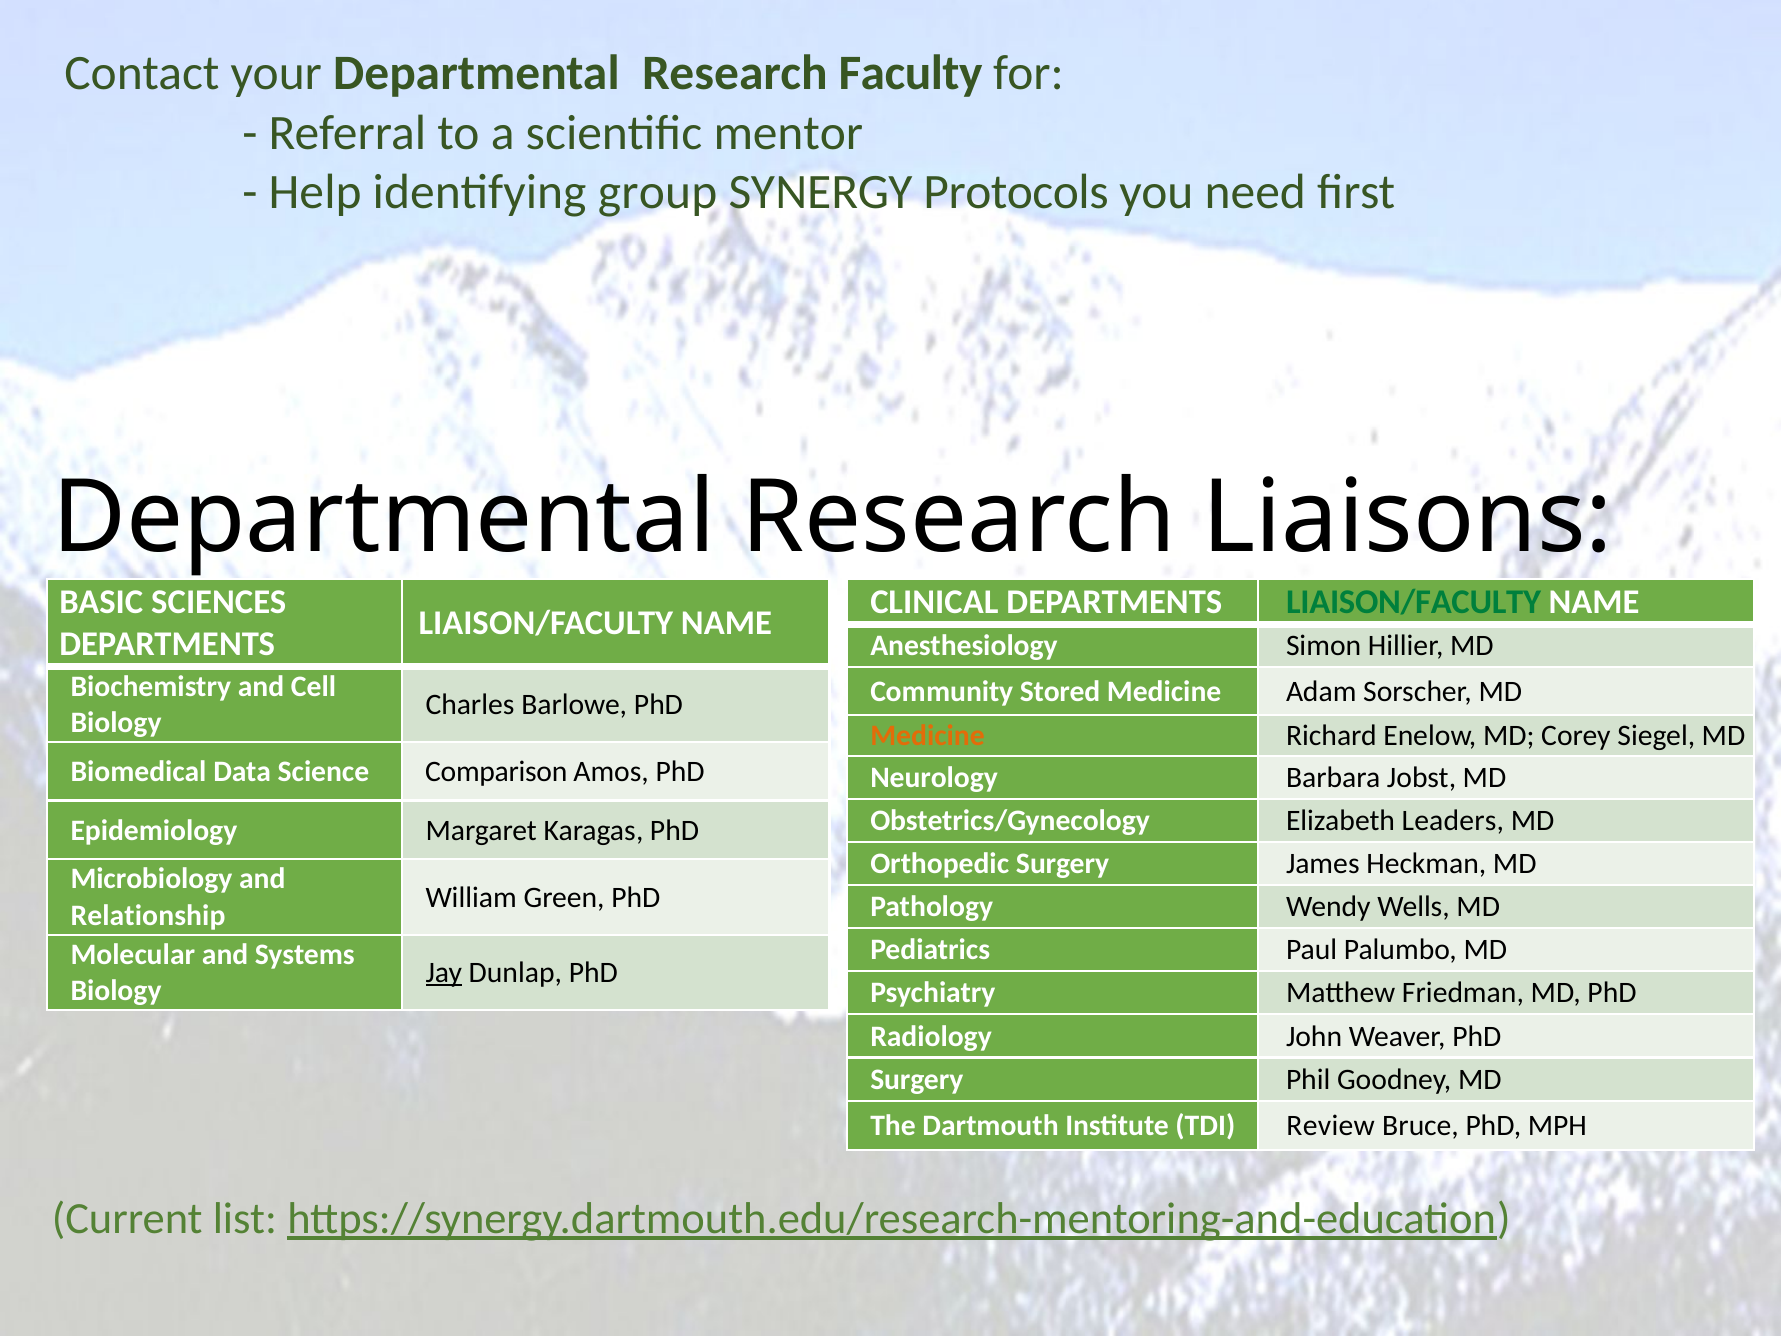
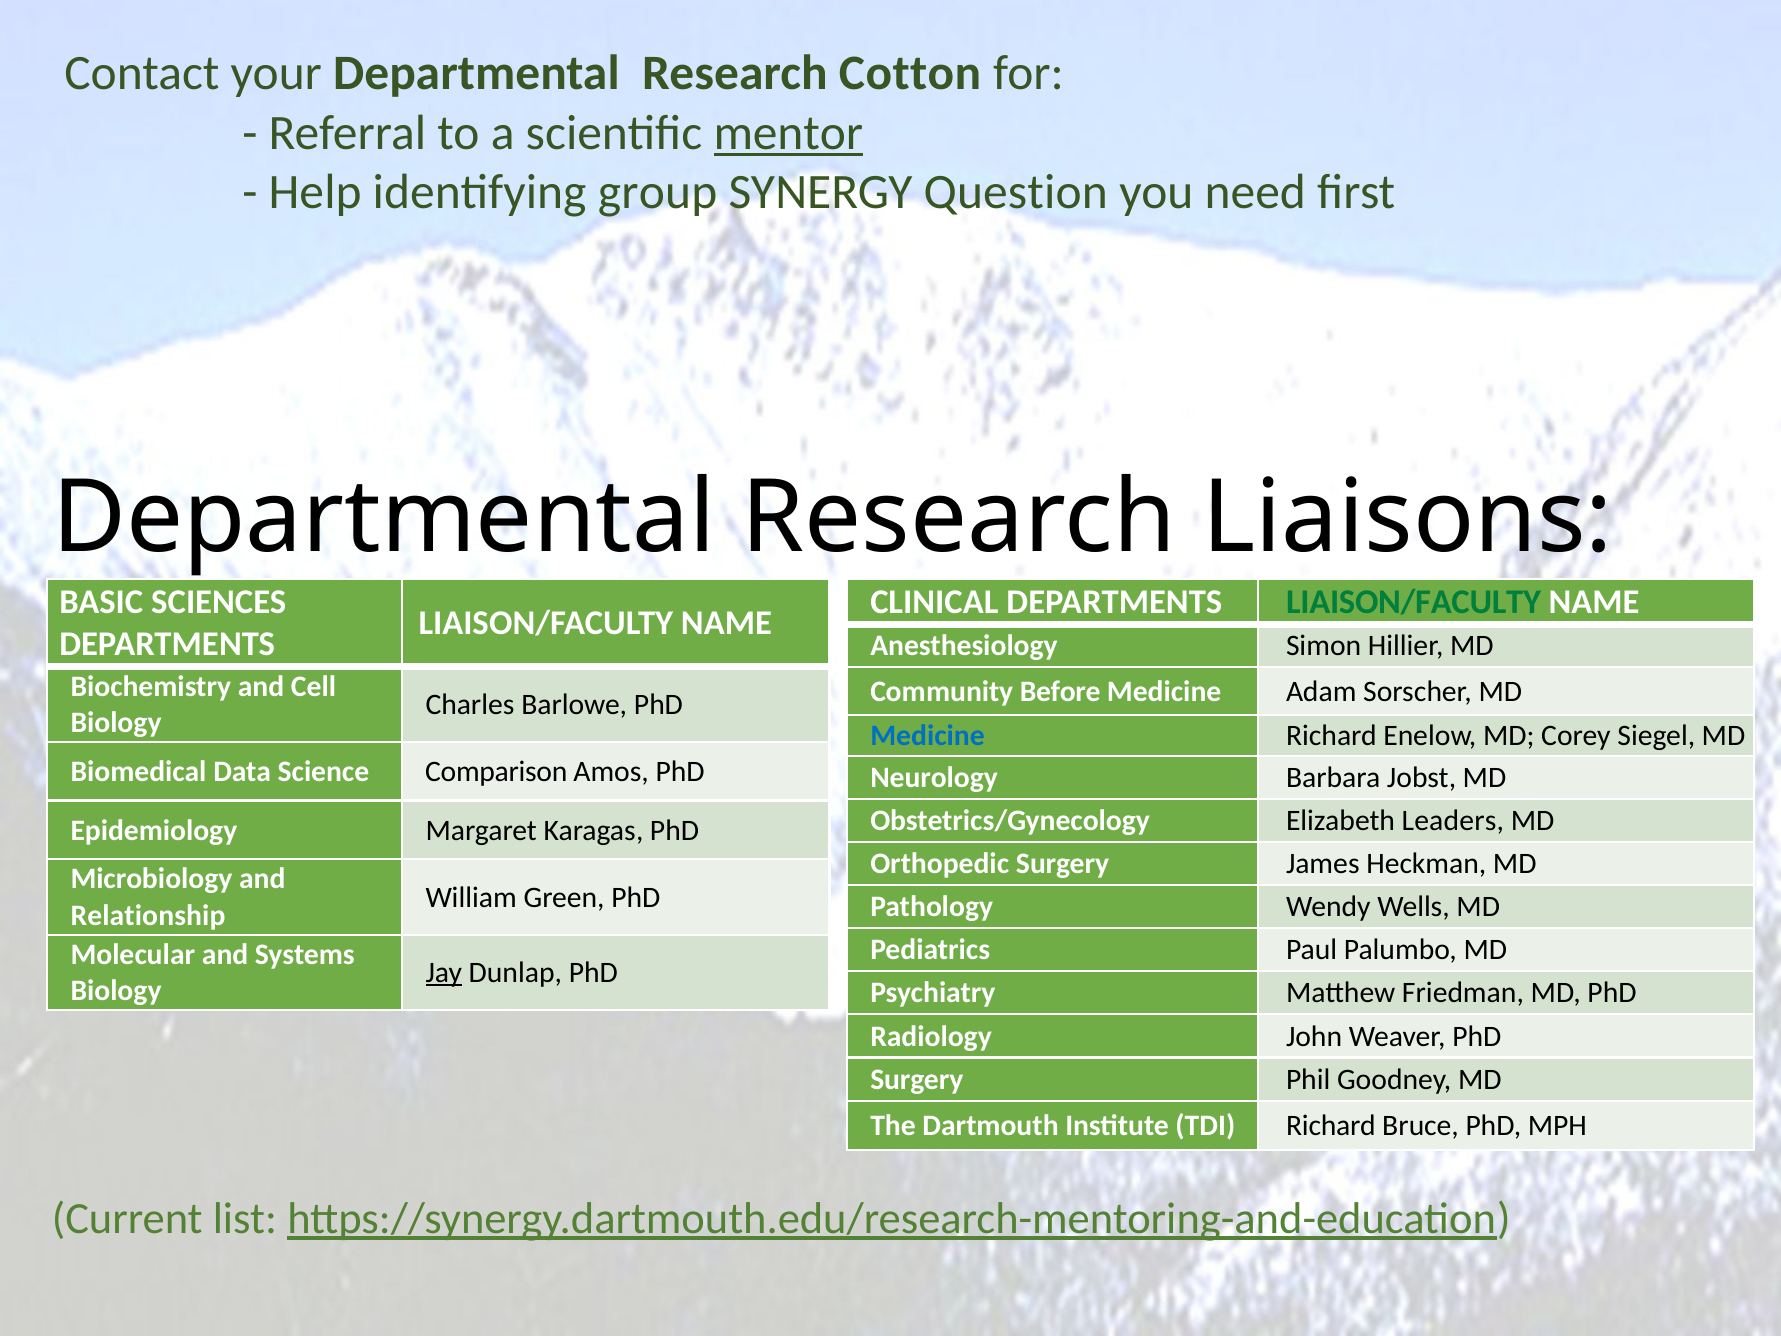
Faculty: Faculty -> Cotton
mentor underline: none -> present
Protocols: Protocols -> Question
Stored: Stored -> Before
Medicine at (928, 735) colour: orange -> blue
TDI Review: Review -> Richard
